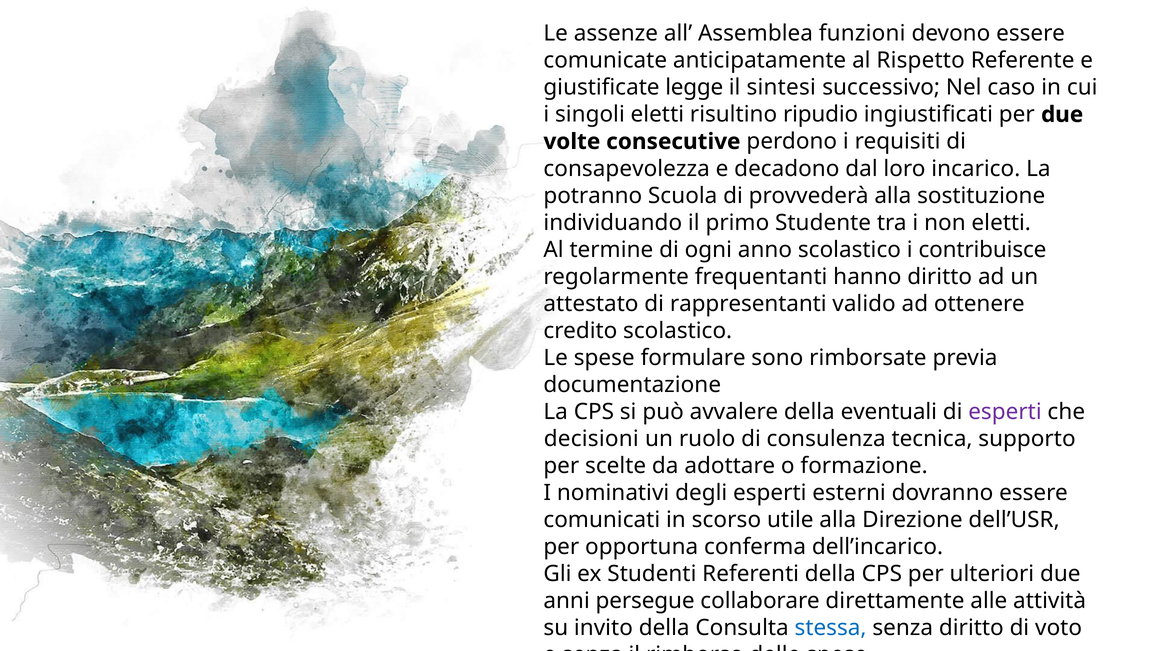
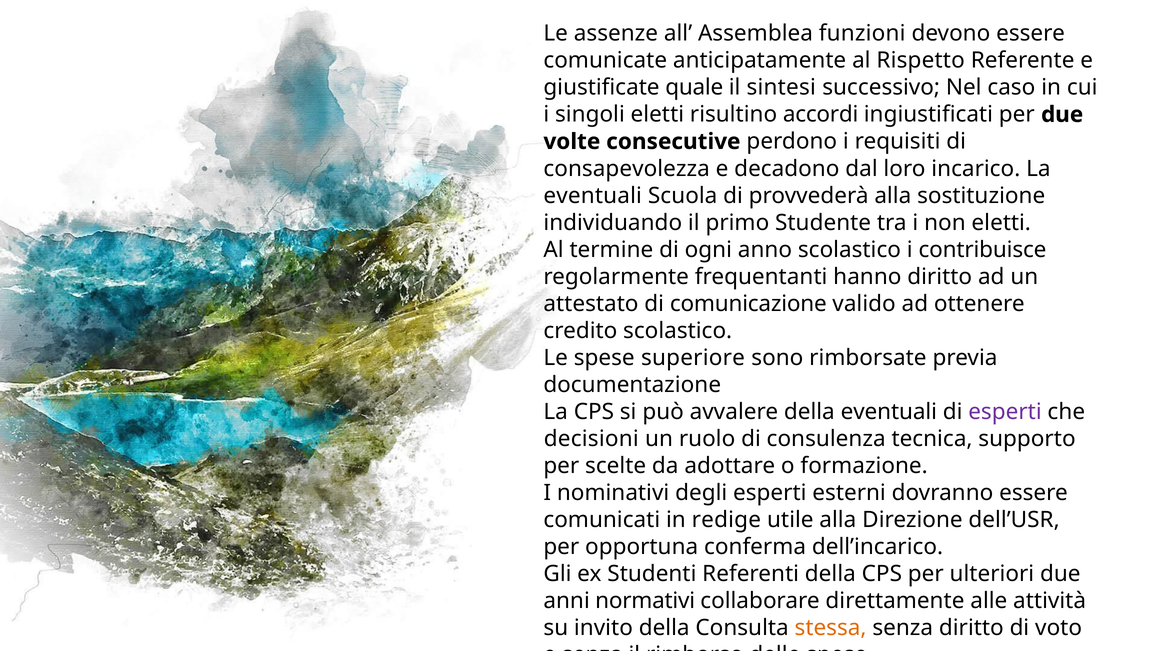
legge: legge -> quale
ripudio: ripudio -> accordi
potranno at (593, 196): potranno -> eventuali
rappresentanti: rappresentanti -> comunicazione
formulare: formulare -> superiore
scorso: scorso -> redige
persegue: persegue -> normativi
stessa colour: blue -> orange
